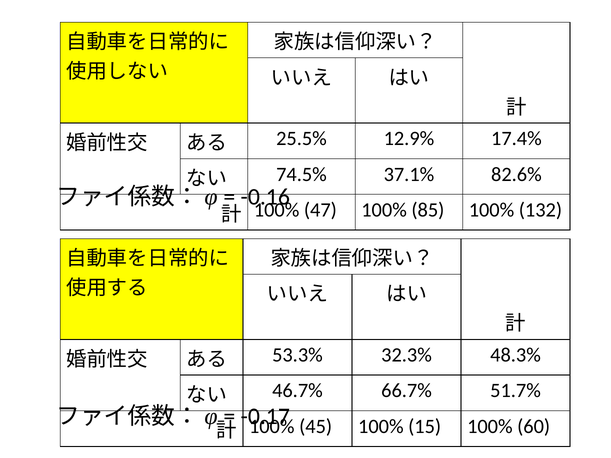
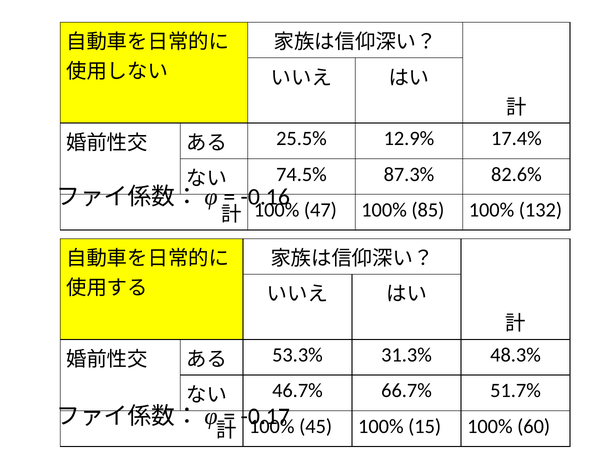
37.1%: 37.1% -> 87.3%
32.3%: 32.3% -> 31.3%
